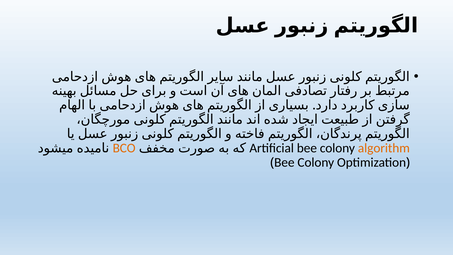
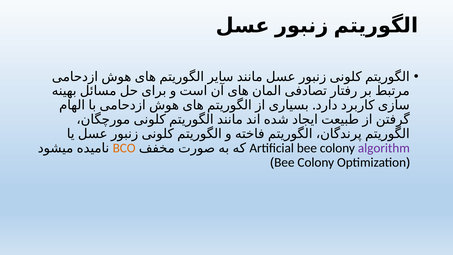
algorithm colour: orange -> purple
